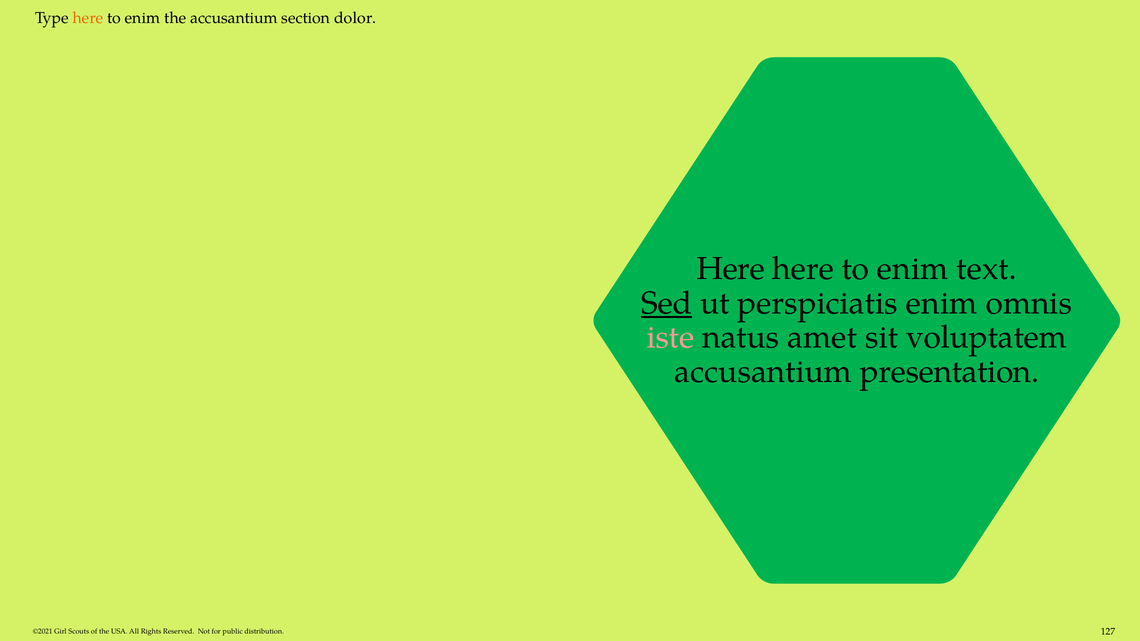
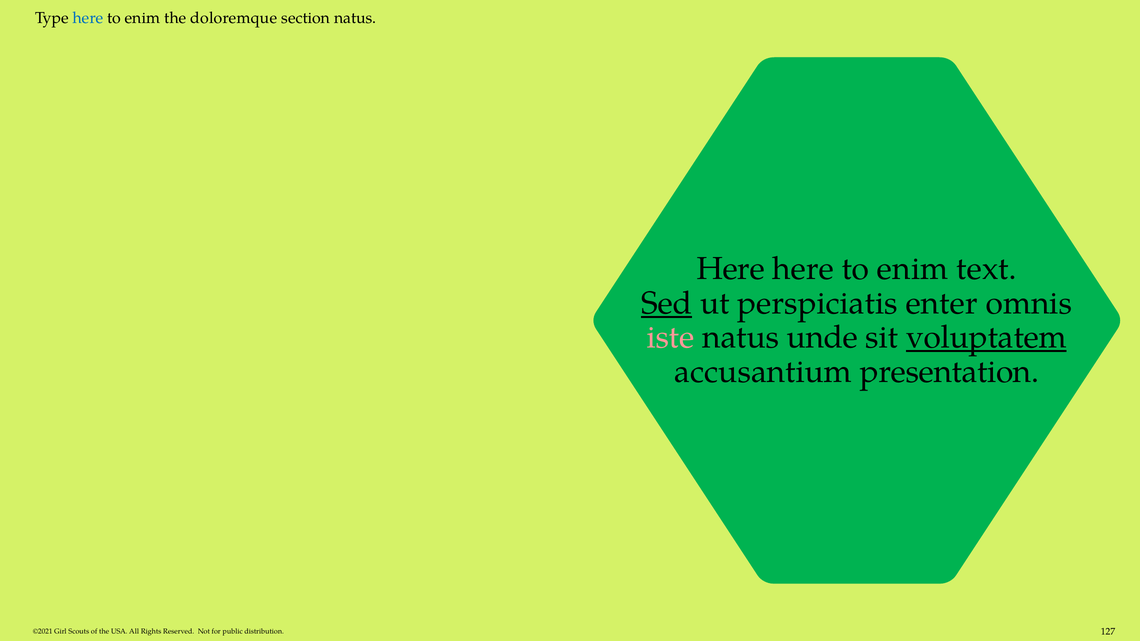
here at (88, 18) colour: orange -> blue
the accusantium: accusantium -> doloremque
section dolor: dolor -> natus
perspiciatis enim: enim -> enter
amet: amet -> unde
voluptatem underline: none -> present
